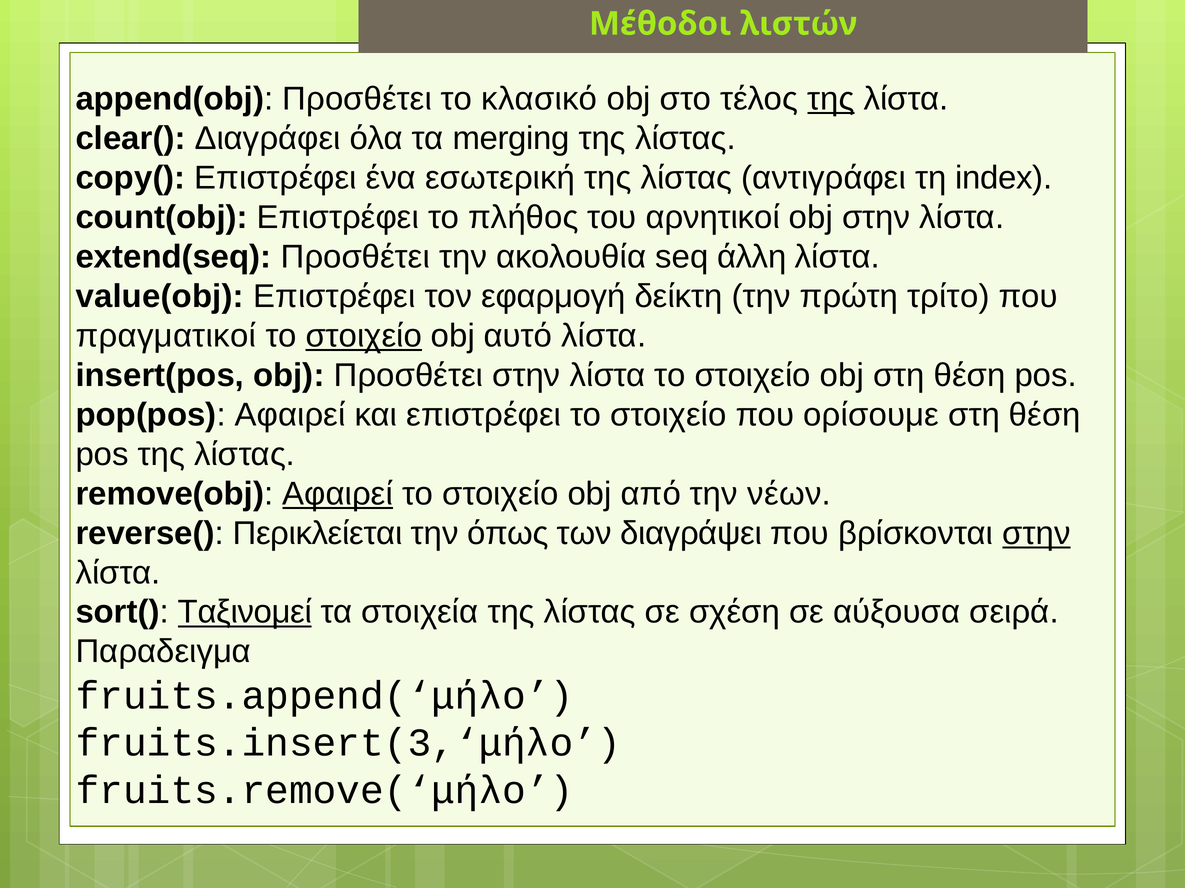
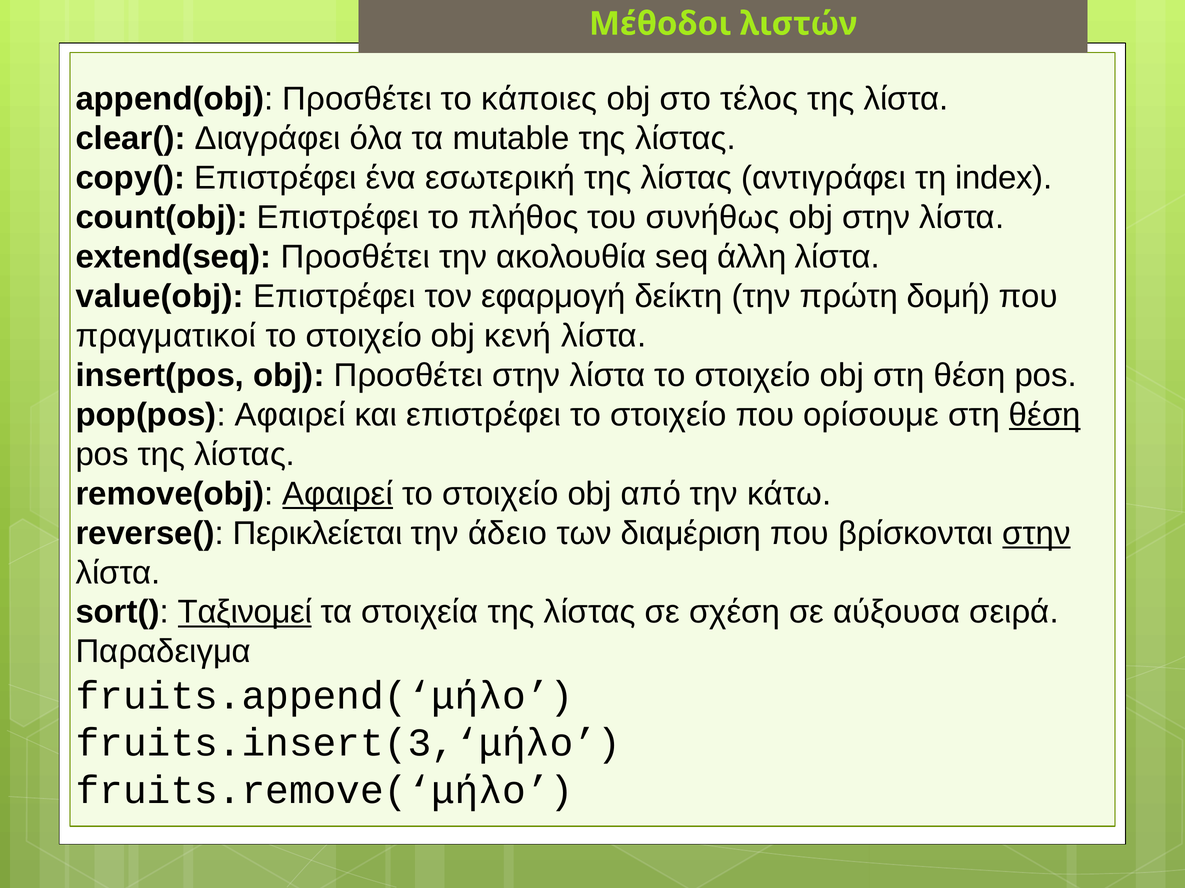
κλασικό: κλασικό -> κάποιες
της at (831, 99) underline: present -> none
merging: merging -> mutable
αρνητικοί: αρνητικοί -> συνήθως
τρίτο: τρίτο -> δομή
στοιχείο at (364, 336) underline: present -> none
αυτό: αυτό -> κενή
θέση at (1045, 415) underline: none -> present
νέων: νέων -> κάτω
όπως: όπως -> άδειο
διαγράψει: διαγράψει -> διαμέριση
